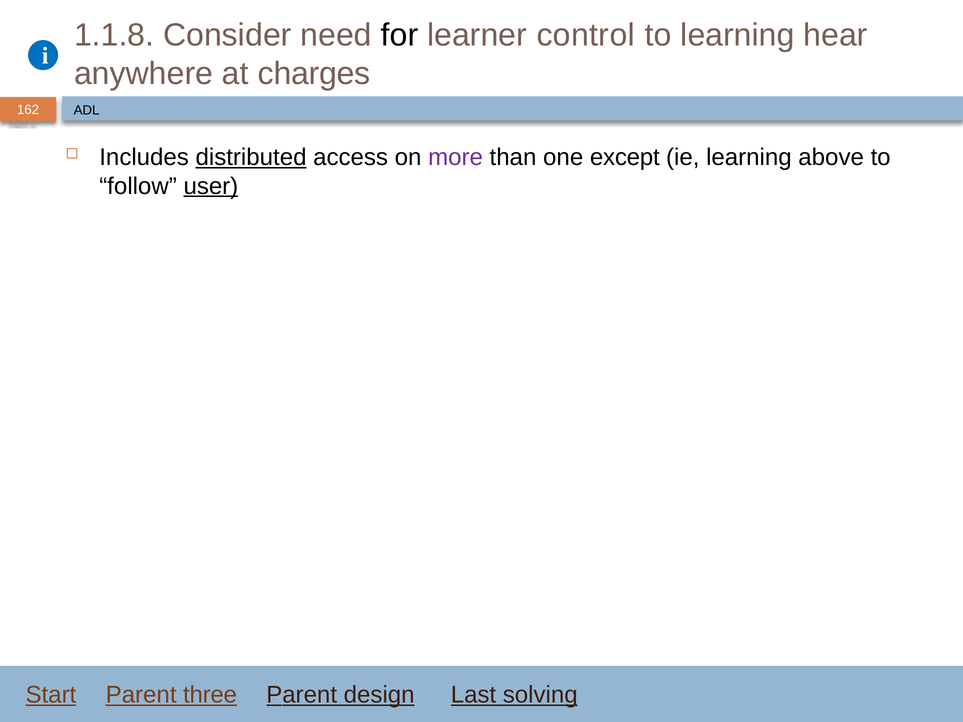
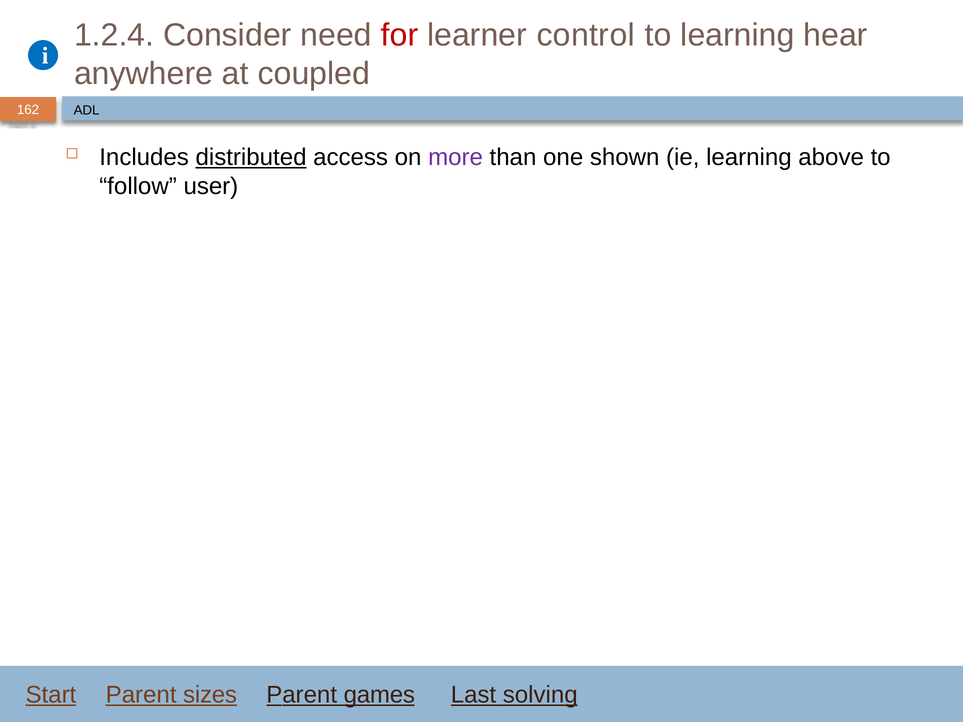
1.1.8: 1.1.8 -> 1.2.4
for colour: black -> red
charges: charges -> coupled
except: except -> shown
user underline: present -> none
three: three -> sizes
design: design -> games
